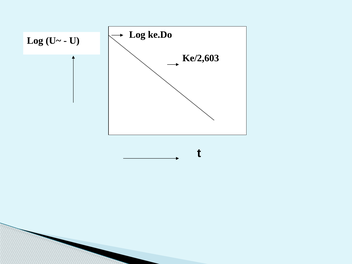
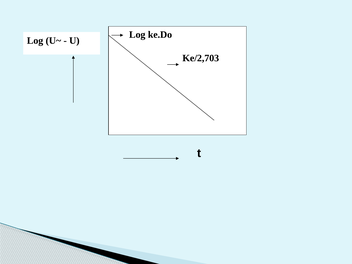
Ke/2,603: Ke/2,603 -> Ke/2,703
